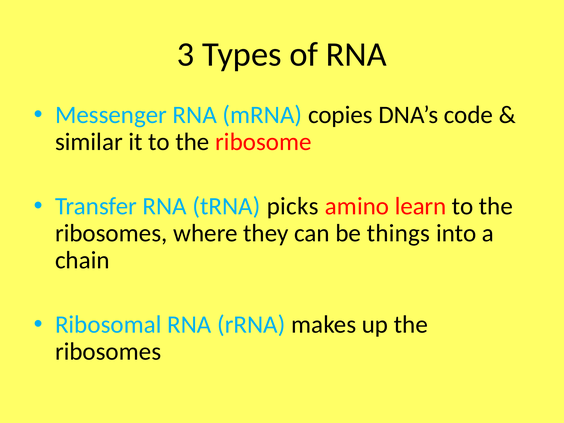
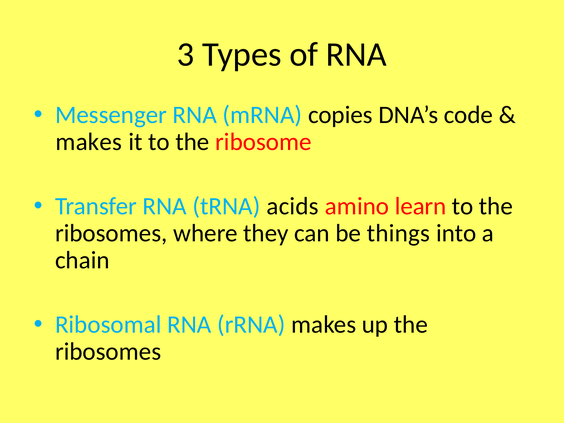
similar at (89, 142): similar -> makes
picks: picks -> acids
